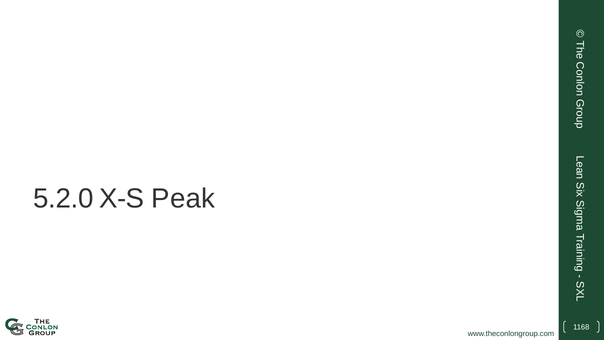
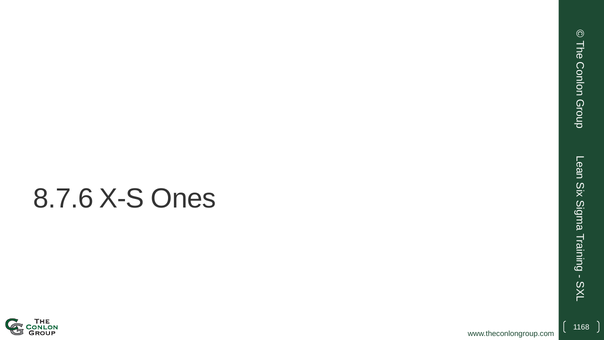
5.2.0: 5.2.0 -> 8.7.6
Peak: Peak -> Ones
